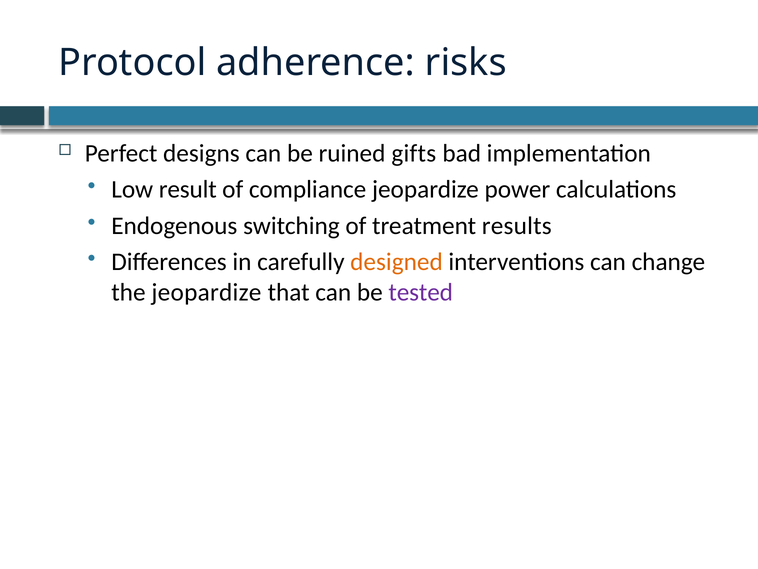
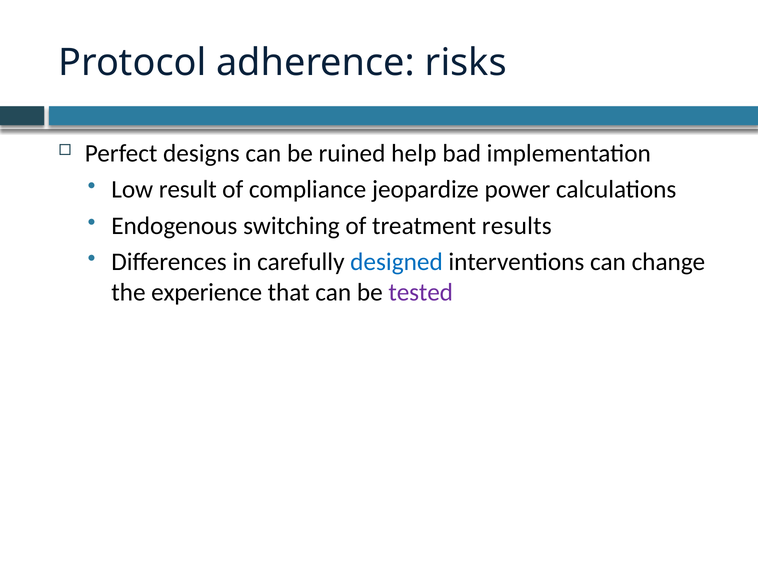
gifts: gifts -> help
designed colour: orange -> blue
the jeopardize: jeopardize -> experience
